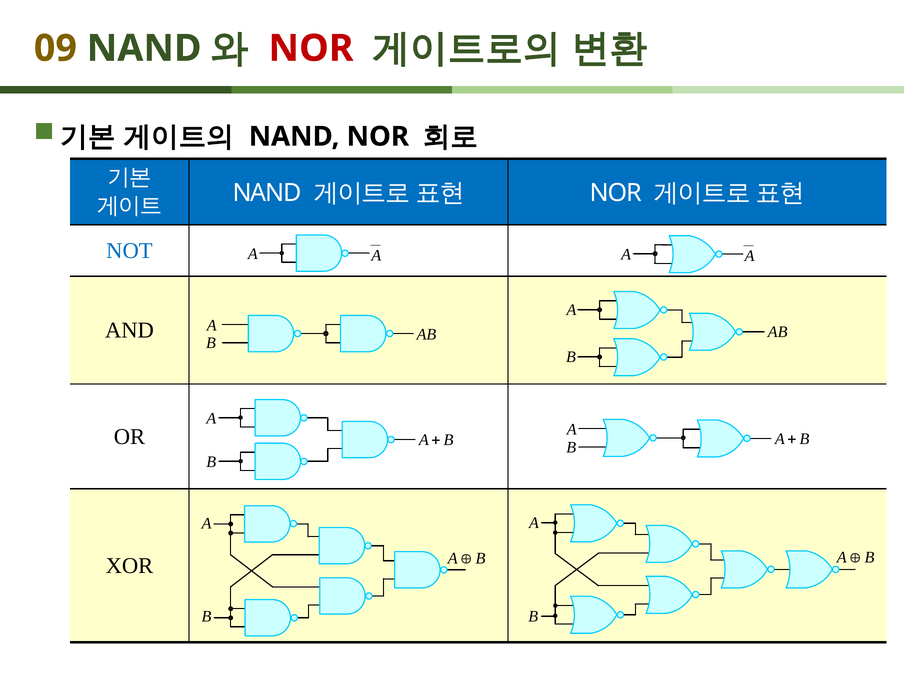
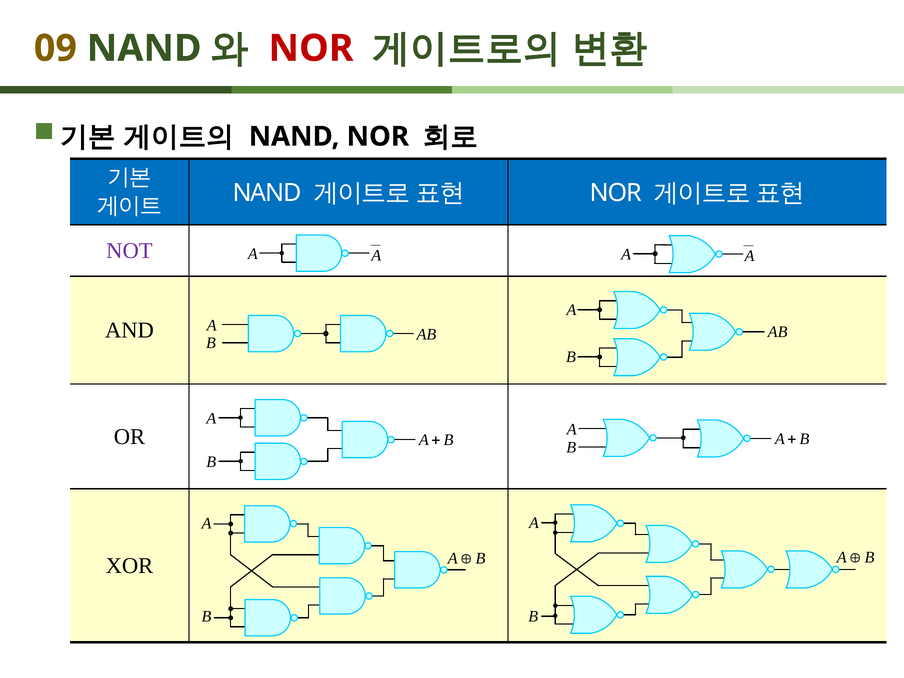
NOT colour: blue -> purple
